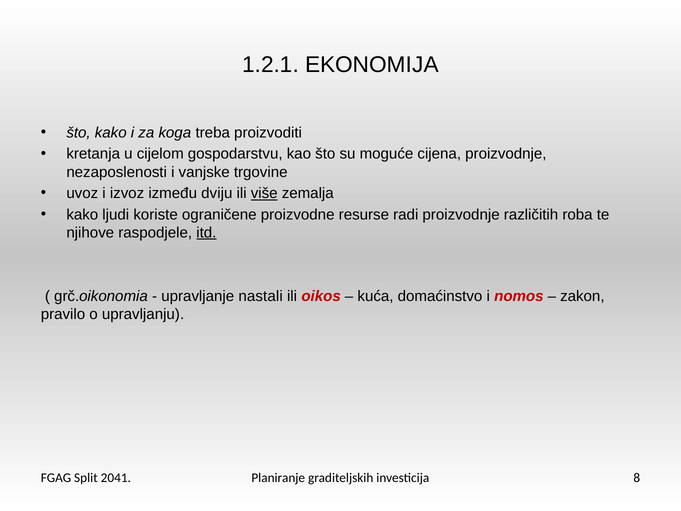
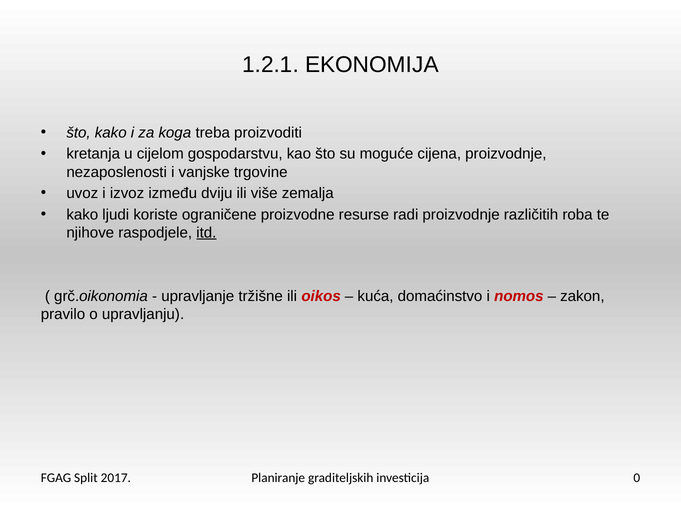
više underline: present -> none
nastali: nastali -> tržišne
2041: 2041 -> 2017
8: 8 -> 0
